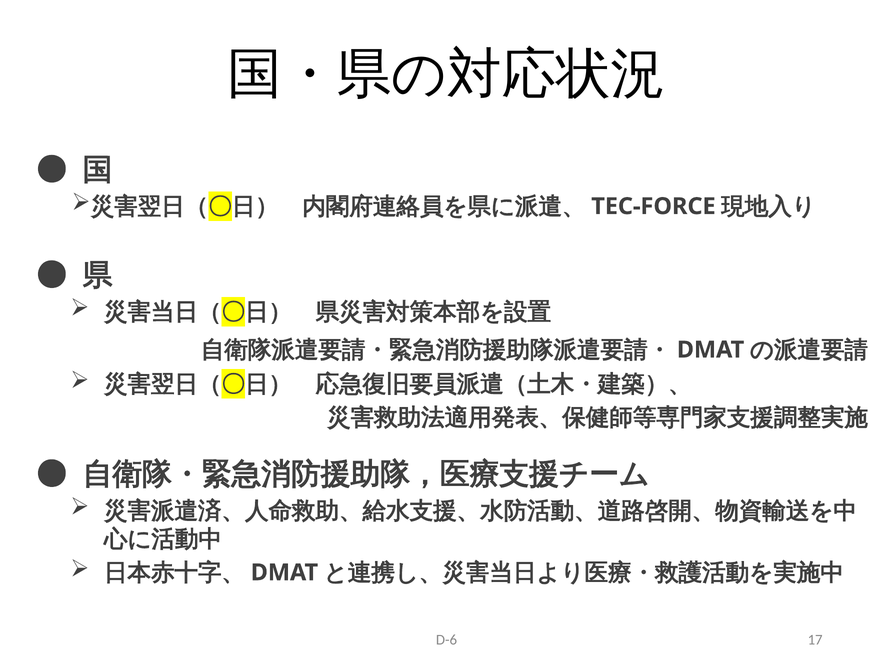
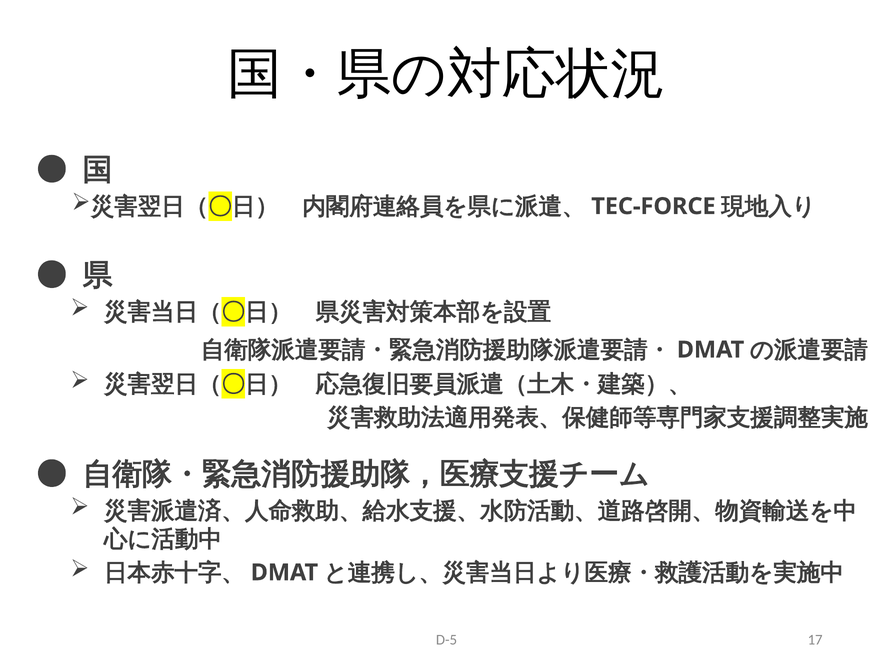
D-6: D-6 -> D-5
